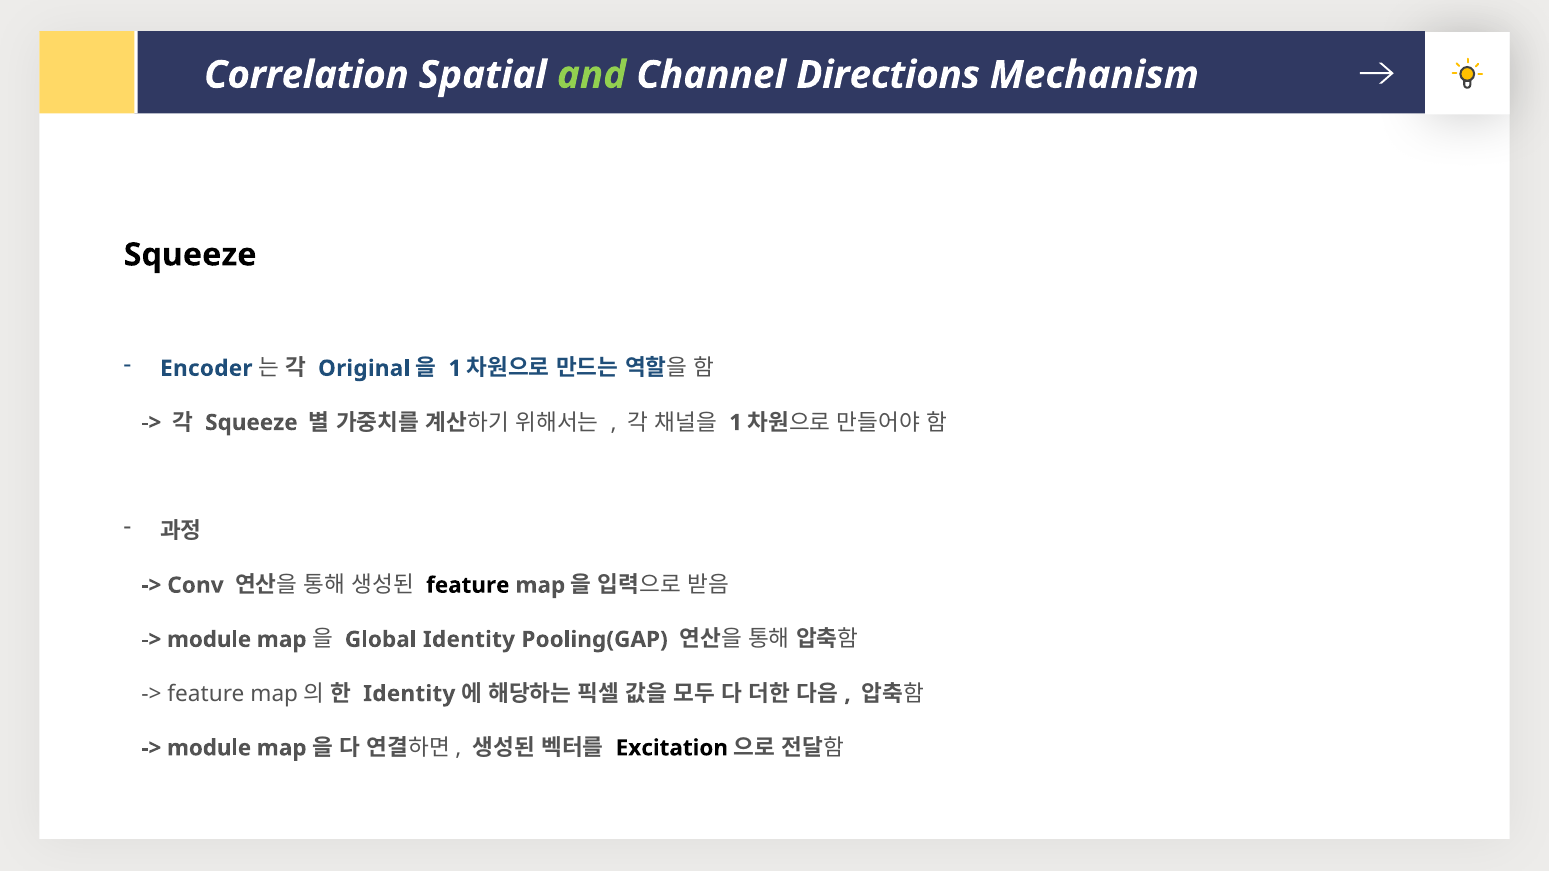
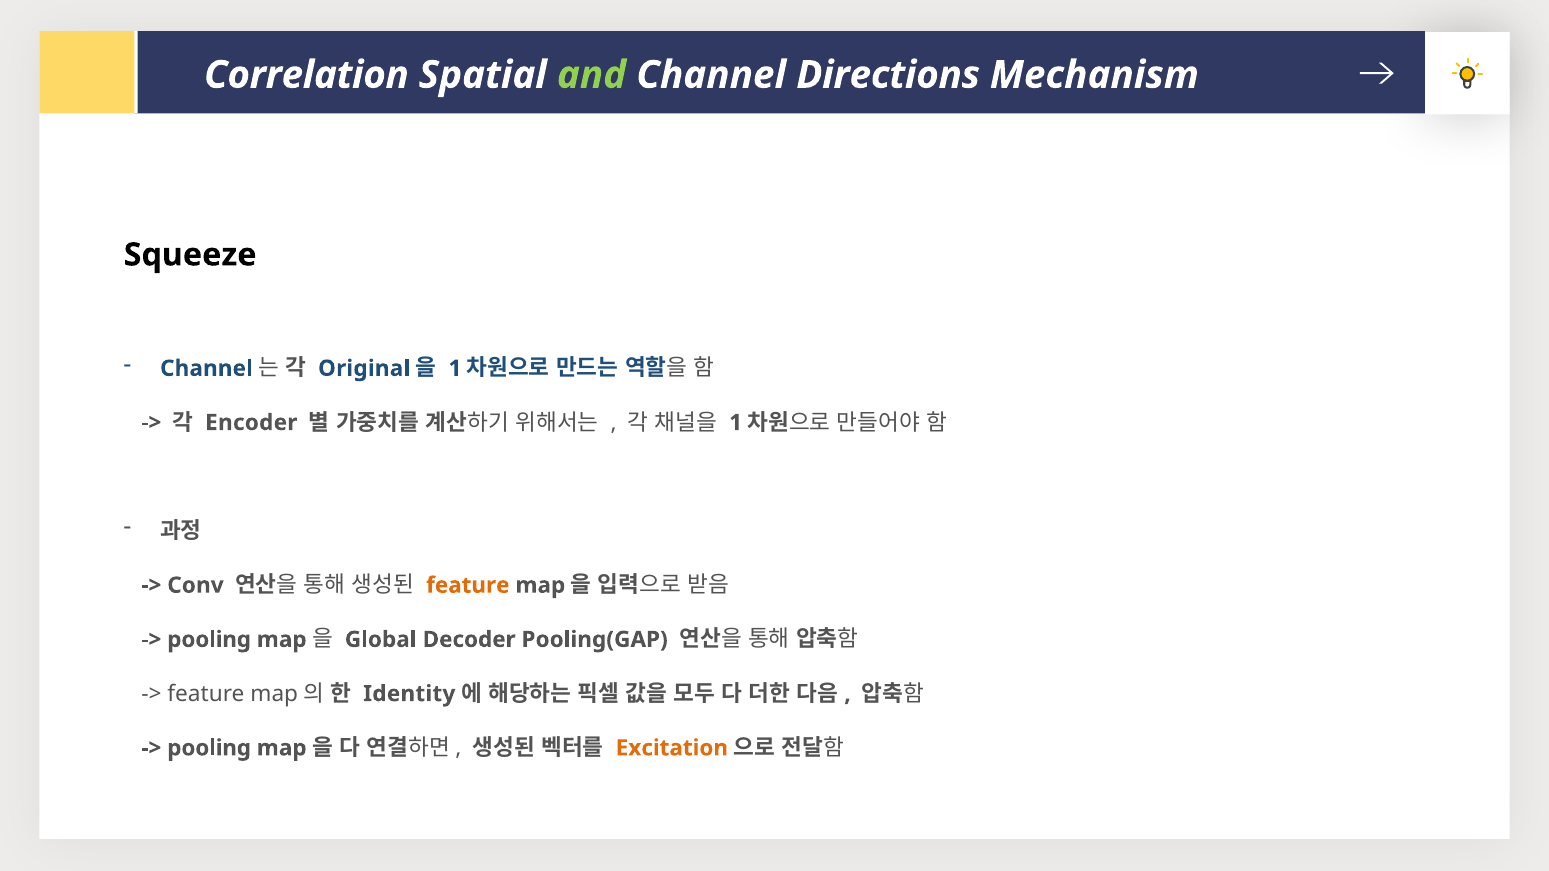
Encoder at (206, 369): Encoder -> Channel
Squeeze at (251, 423): Squeeze -> Encoder
feature at (468, 585) colour: black -> orange
module at (209, 640): module -> pooling
Global Identity: Identity -> Decoder
module at (209, 748): module -> pooling
Excitation colour: black -> orange
